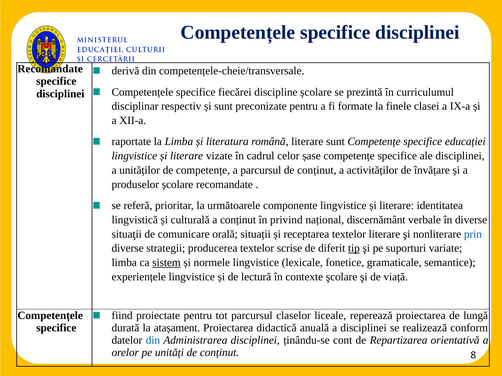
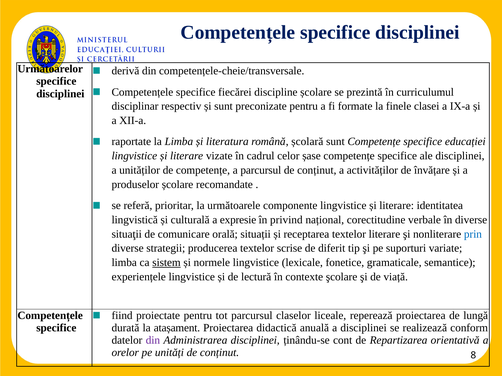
Recomandate at (50, 69): Recomandate -> Următoarelor
română literare: literare -> școlară
a conținut: conținut -> expresie
discernământ: discernământ -> corectitudine
tip underline: present -> none
din at (153, 341) colour: blue -> purple
